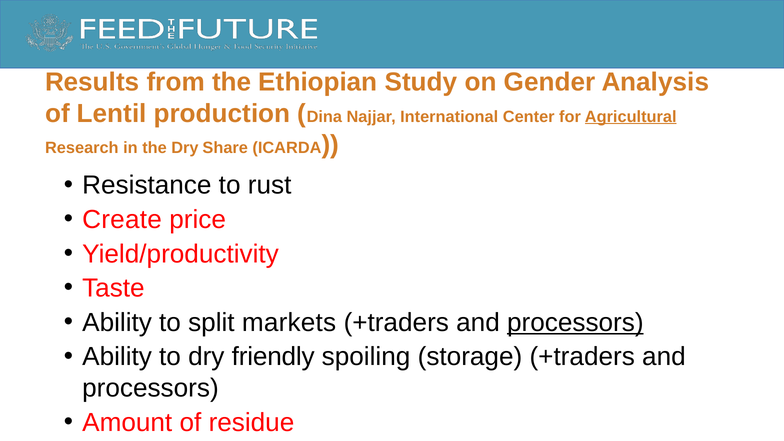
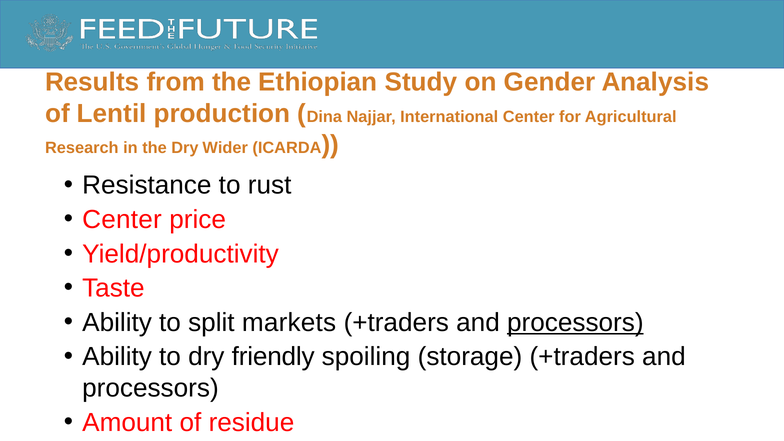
Agricultural underline: present -> none
Share: Share -> Wider
Create at (122, 220): Create -> Center
